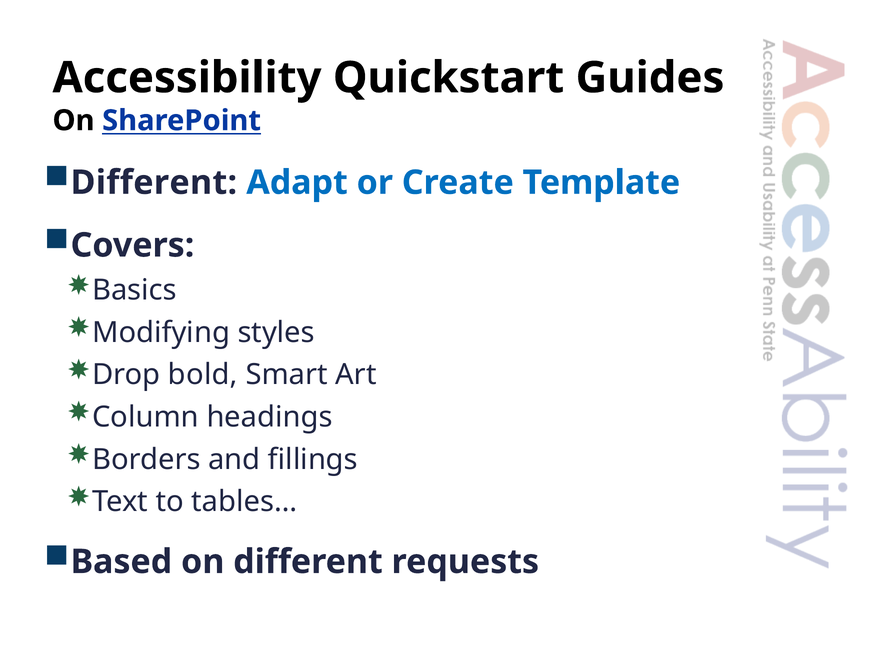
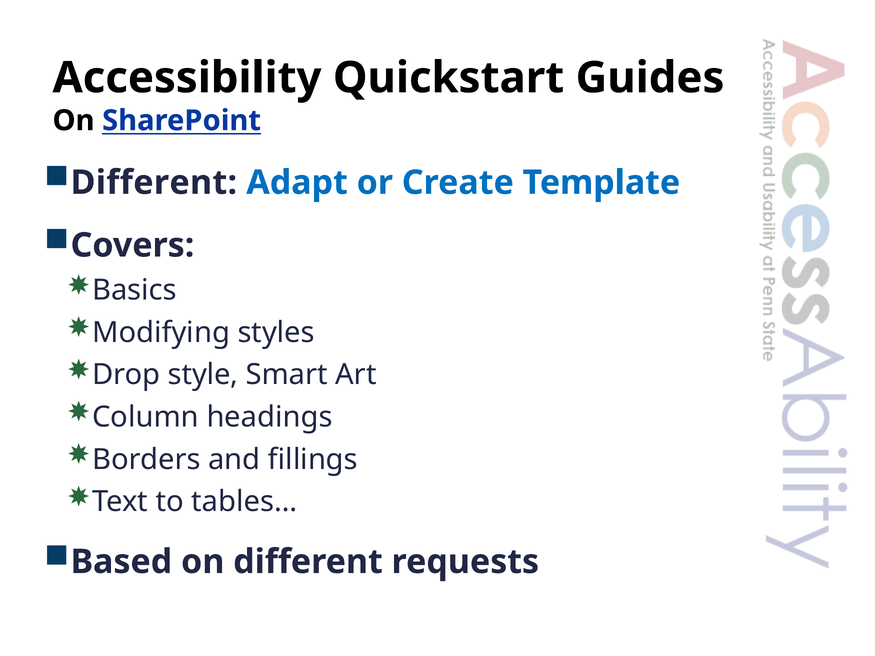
bold: bold -> style
